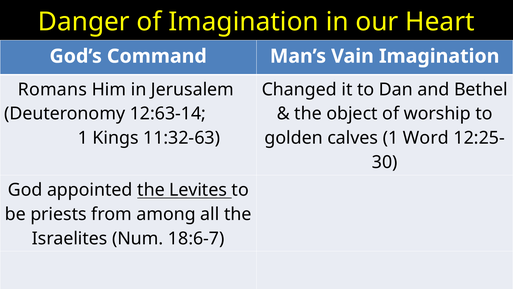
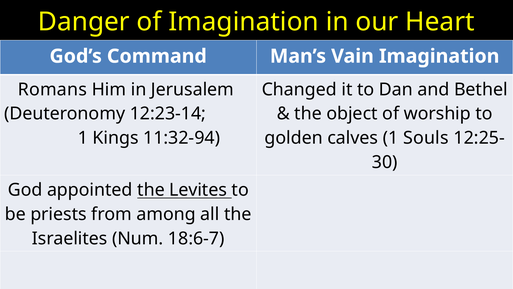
12:63-14: 12:63-14 -> 12:23-14
11:32-63: 11:32-63 -> 11:32-94
Word: Word -> Souls
